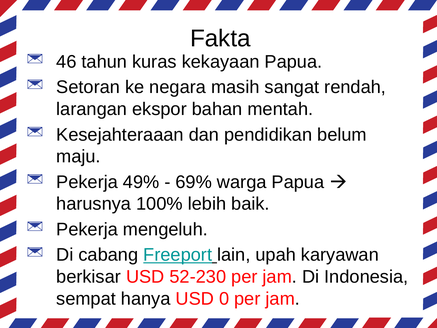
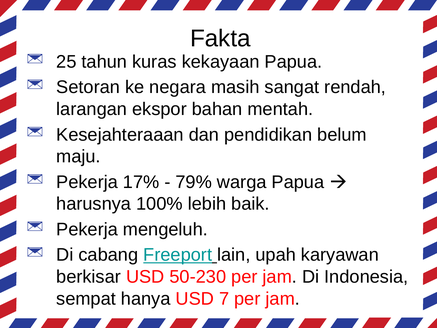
46: 46 -> 25
49%: 49% -> 17%
69%: 69% -> 79%
52-230: 52-230 -> 50-230
0: 0 -> 7
